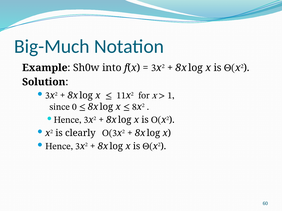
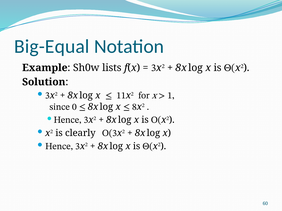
Big-Much: Big-Much -> Big-Equal
into: into -> lists
